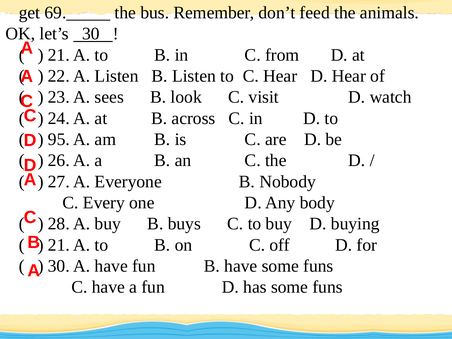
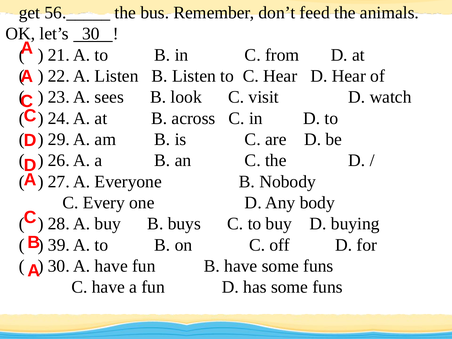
69._____: 69._____ -> 56._____
95: 95 -> 29
21 at (59, 245): 21 -> 39
